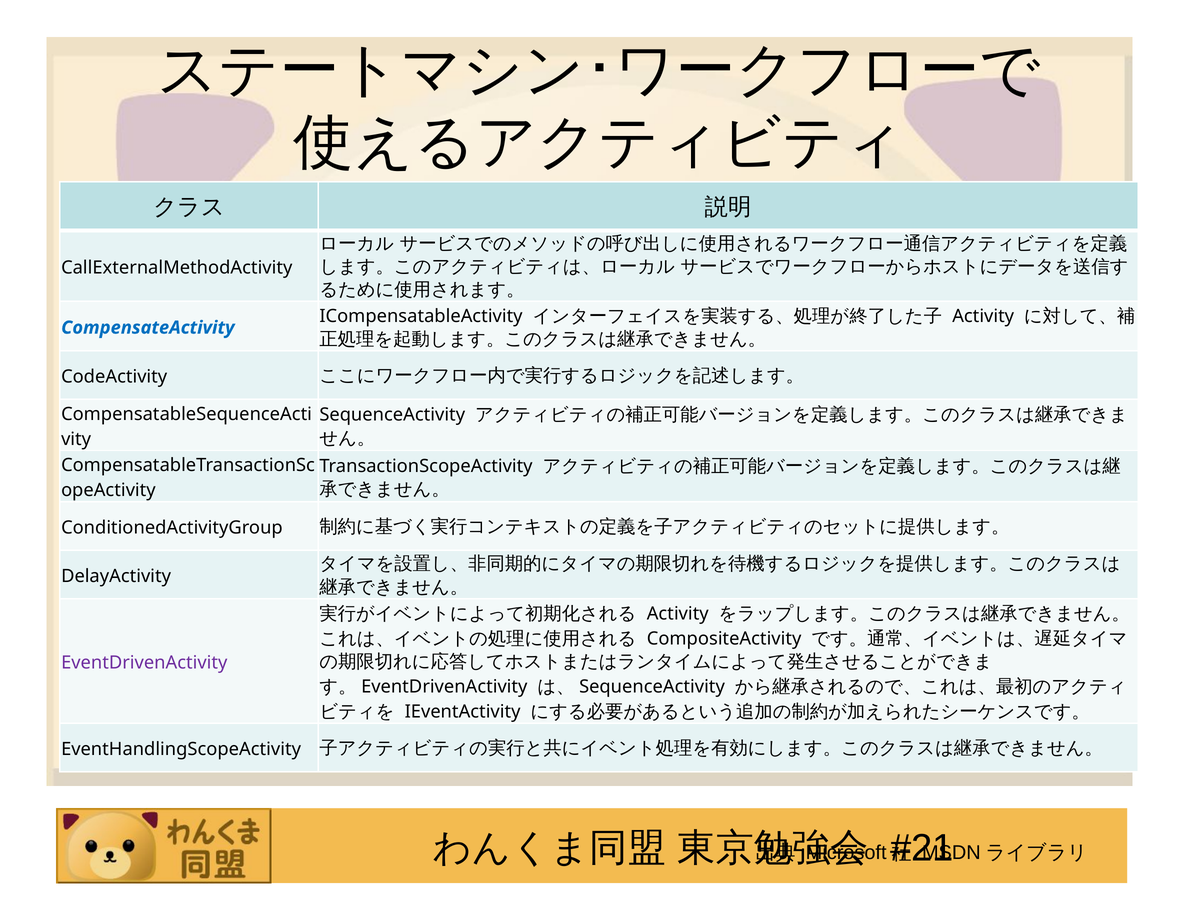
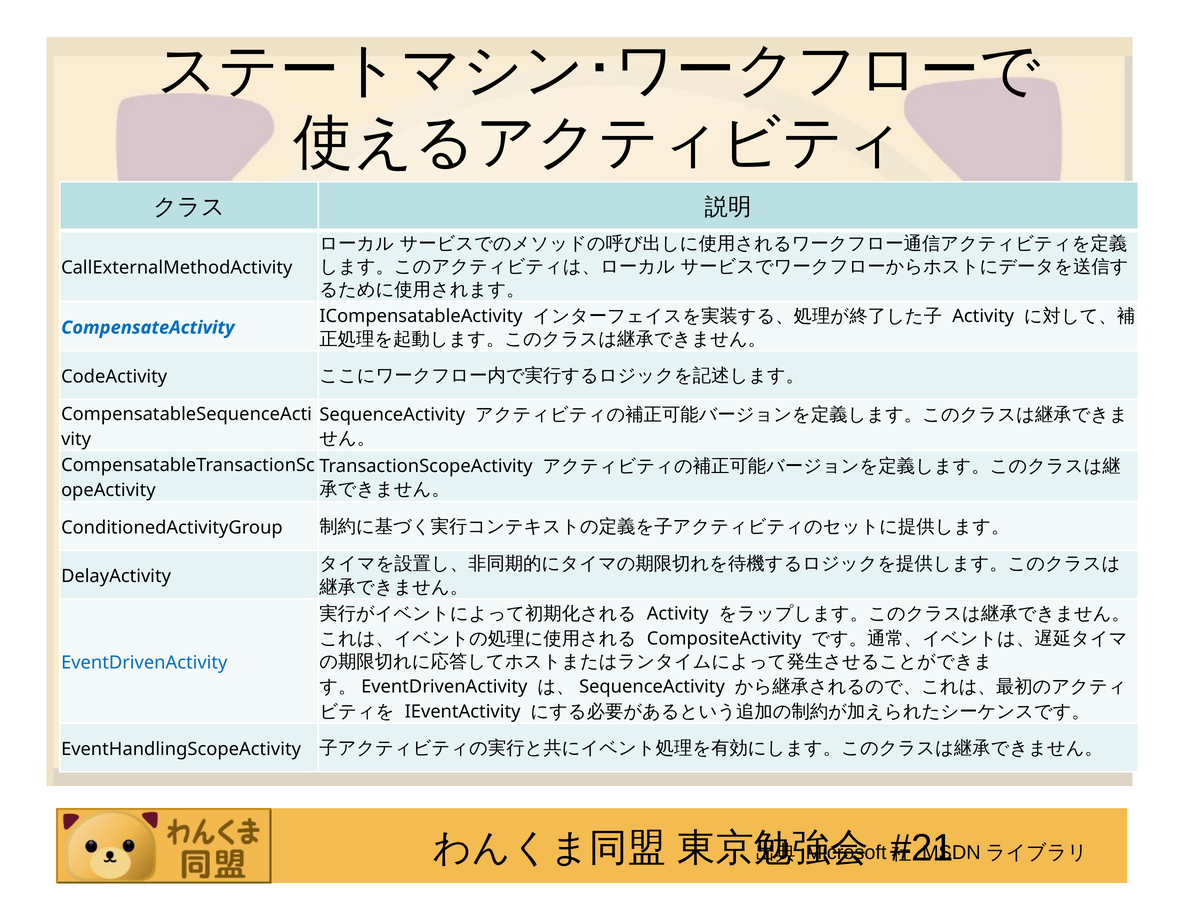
EventDrivenActivity at (144, 662) colour: purple -> blue
